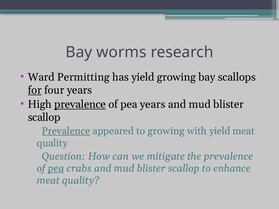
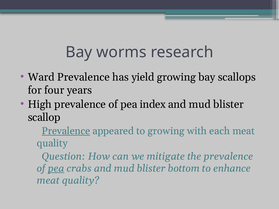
Ward Permitting: Permitting -> Prevalence
for underline: present -> none
prevalence at (80, 104) underline: present -> none
pea years: years -> index
with yield: yield -> each
scallop at (184, 169): scallop -> bottom
